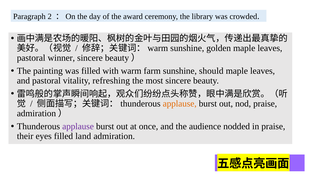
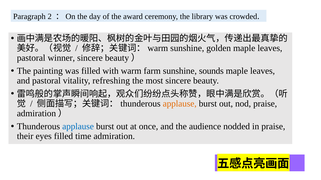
should: should -> sounds
applause at (78, 127) colour: purple -> blue
land: land -> time
